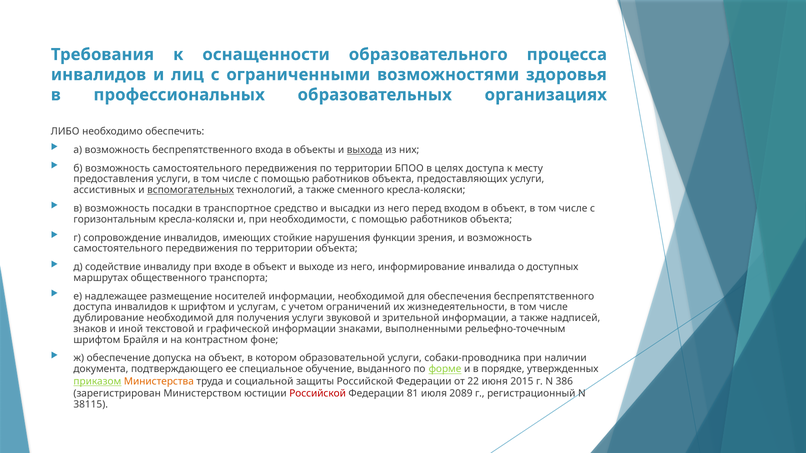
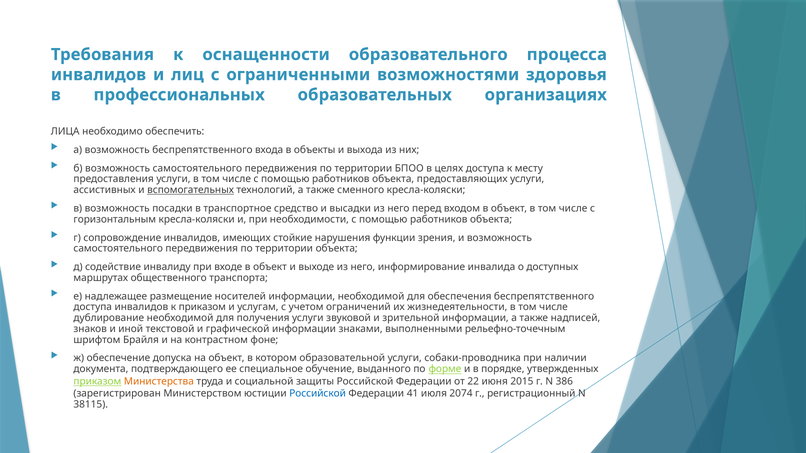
ЛИБО: ЛИБО -> ЛИЦА
выхода underline: present -> none
к шрифтом: шрифтом -> приказом
Российской at (318, 394) colour: red -> blue
81: 81 -> 41
2089: 2089 -> 2074
